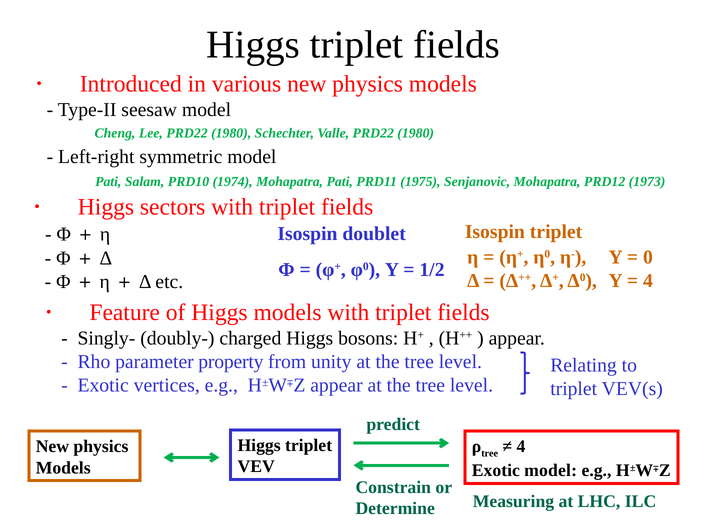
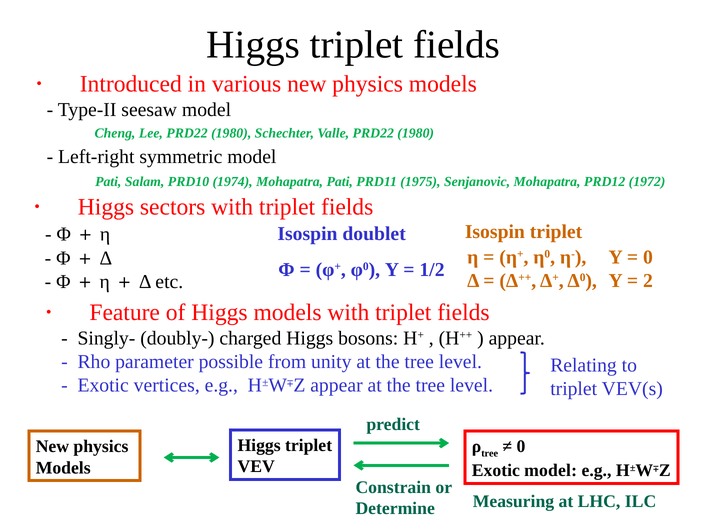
1973: 1973 -> 1972
4 at (648, 280): 4 -> 2
property: property -> possible
4 at (521, 446): 4 -> 0
